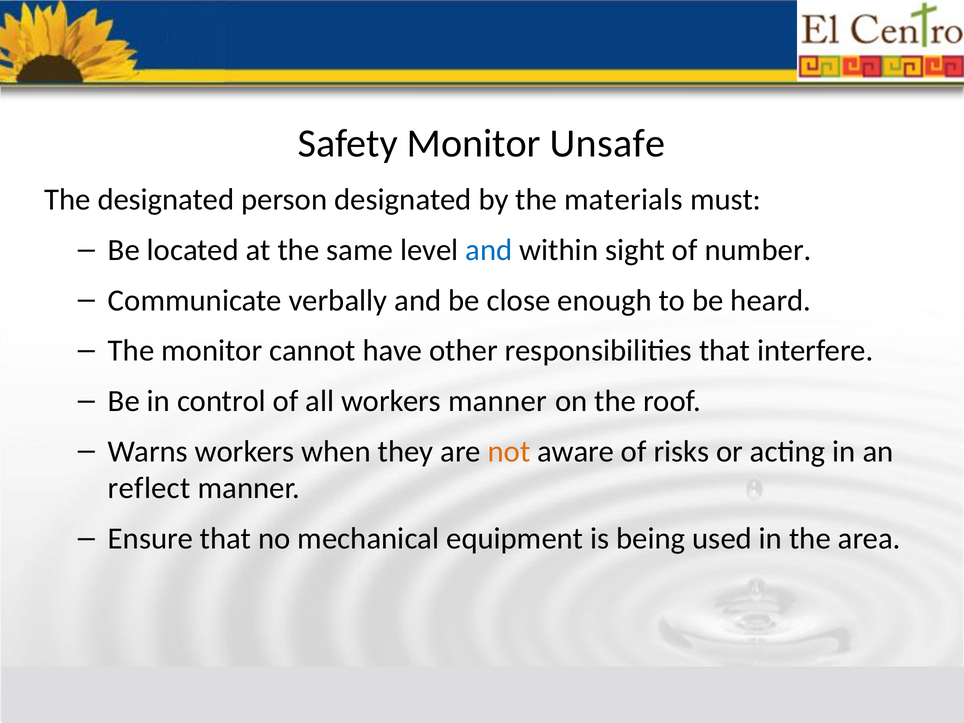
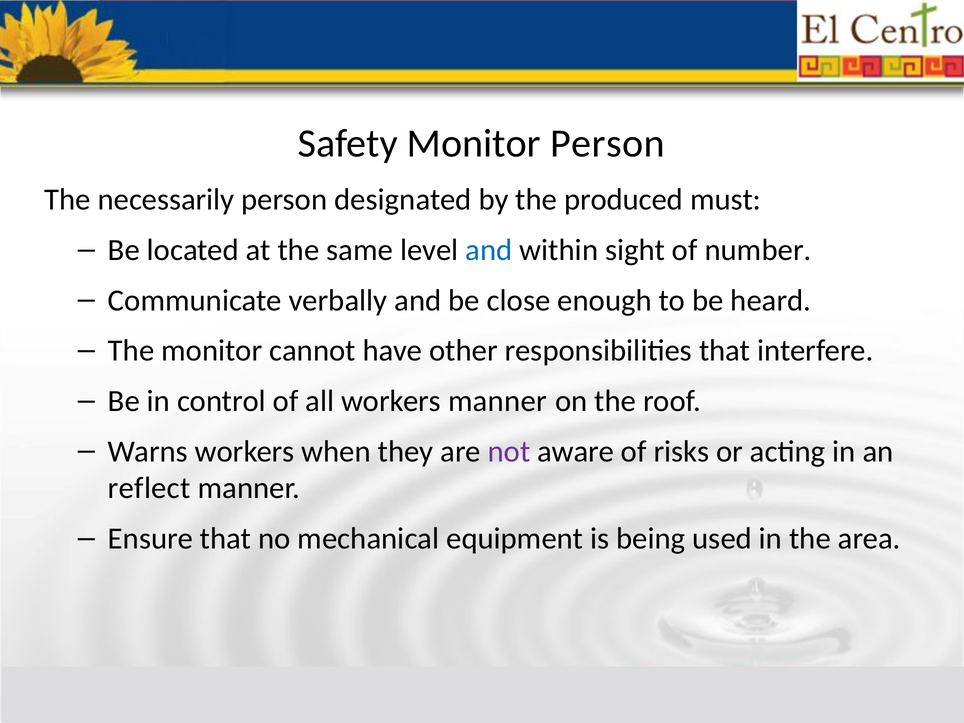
Monitor Unsafe: Unsafe -> Person
The designated: designated -> necessarily
materials: materials -> produced
not colour: orange -> purple
